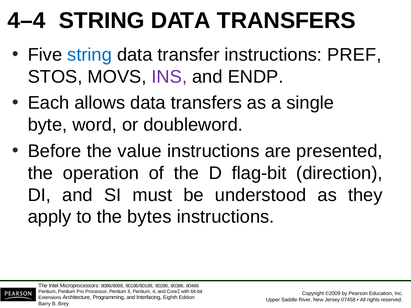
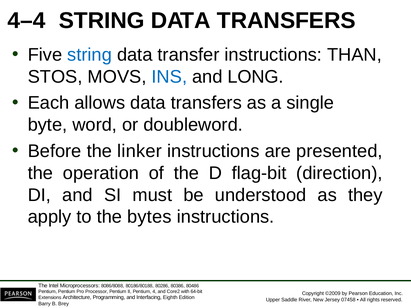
PREF: PREF -> THAN
INS colour: purple -> blue
ENDP: ENDP -> LONG
value: value -> linker
